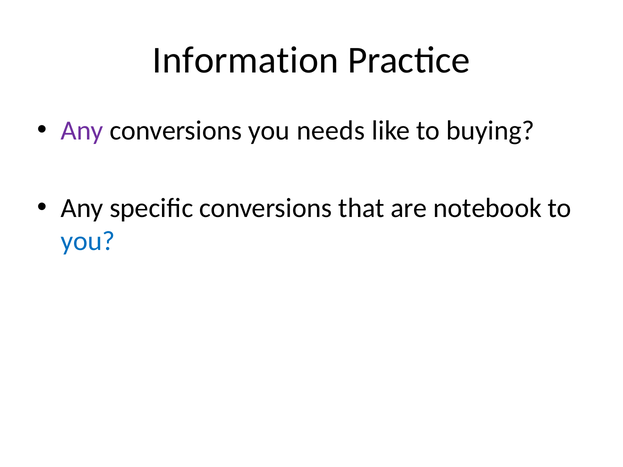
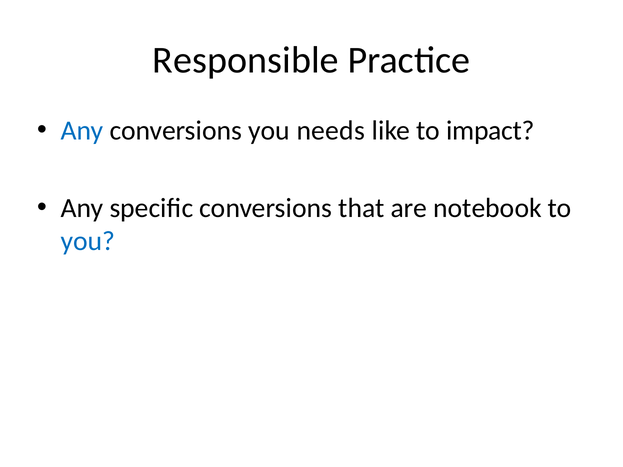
Information: Information -> Responsible
Any at (82, 131) colour: purple -> blue
buying: buying -> impact
